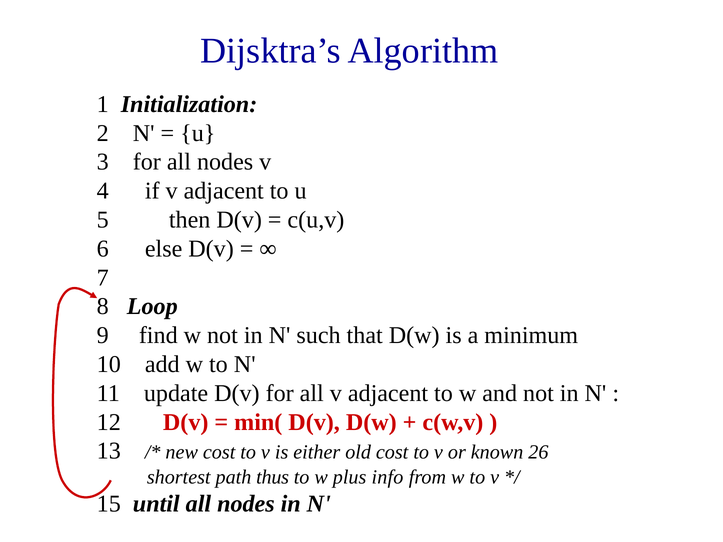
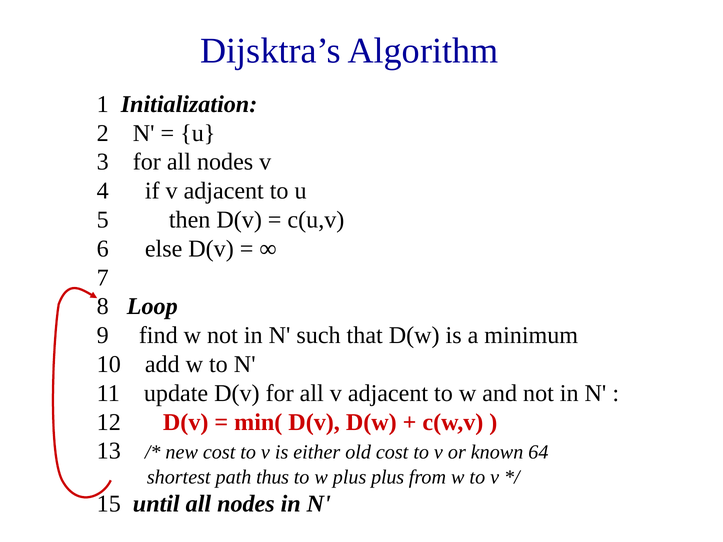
26: 26 -> 64
plus info: info -> plus
